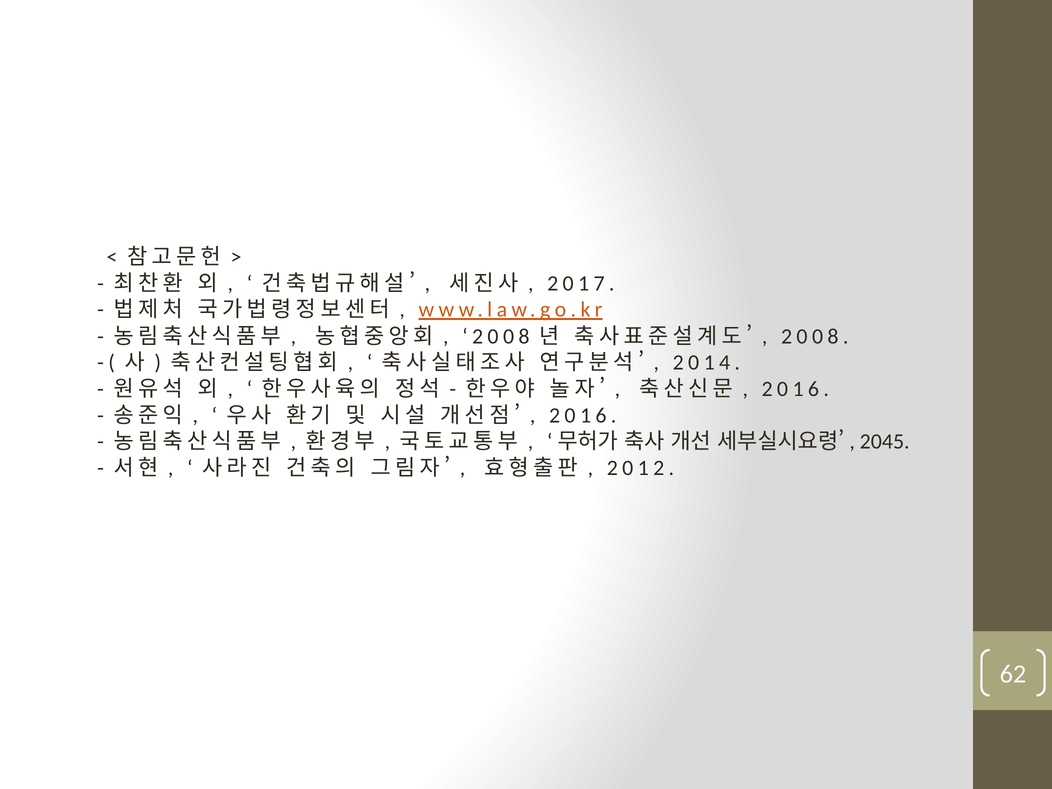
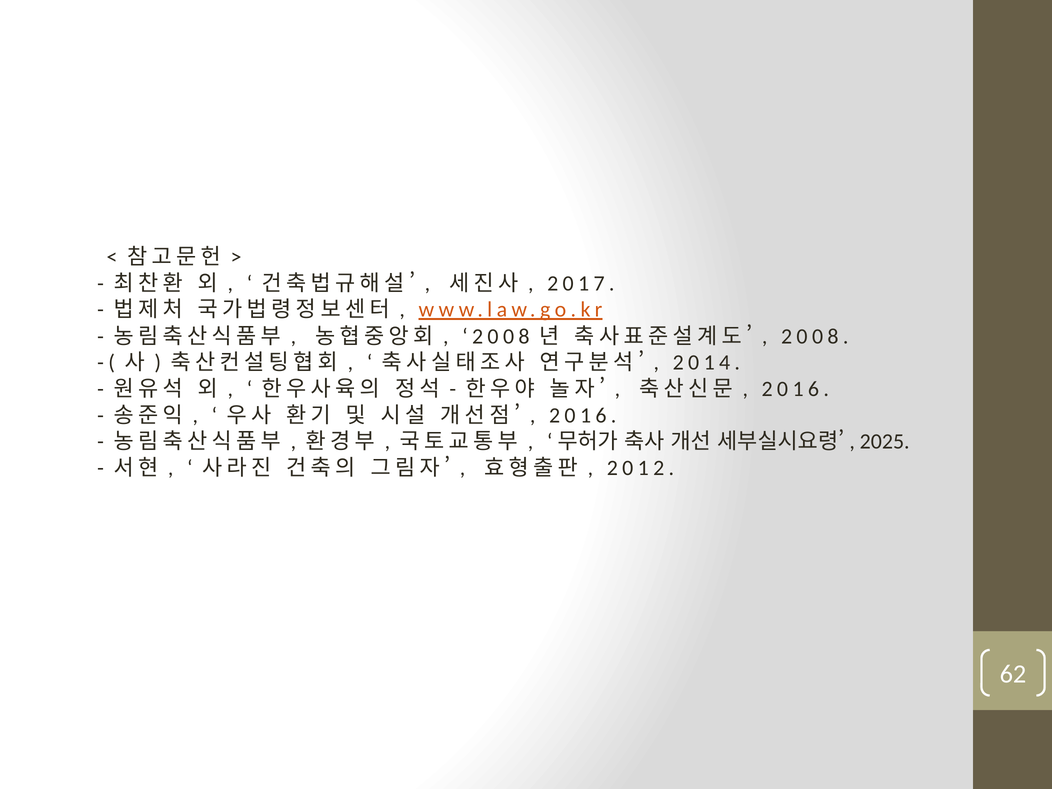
2045: 2045 -> 2025
